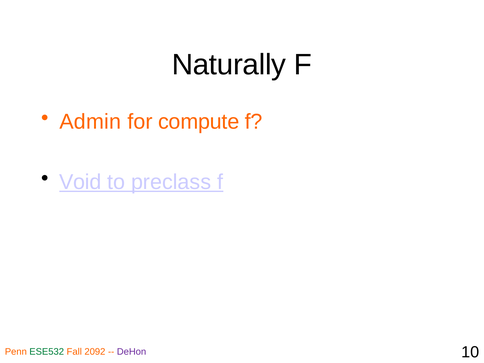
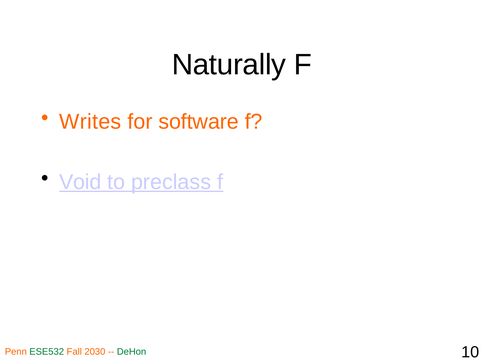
Admin: Admin -> Writes
compute: compute -> software
2092: 2092 -> 2030
DeHon colour: purple -> green
